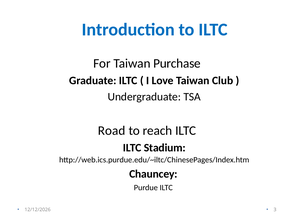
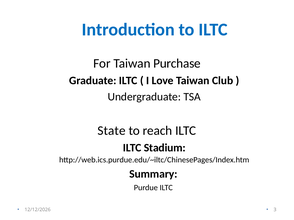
Road: Road -> State
Chauncey: Chauncey -> Summary
